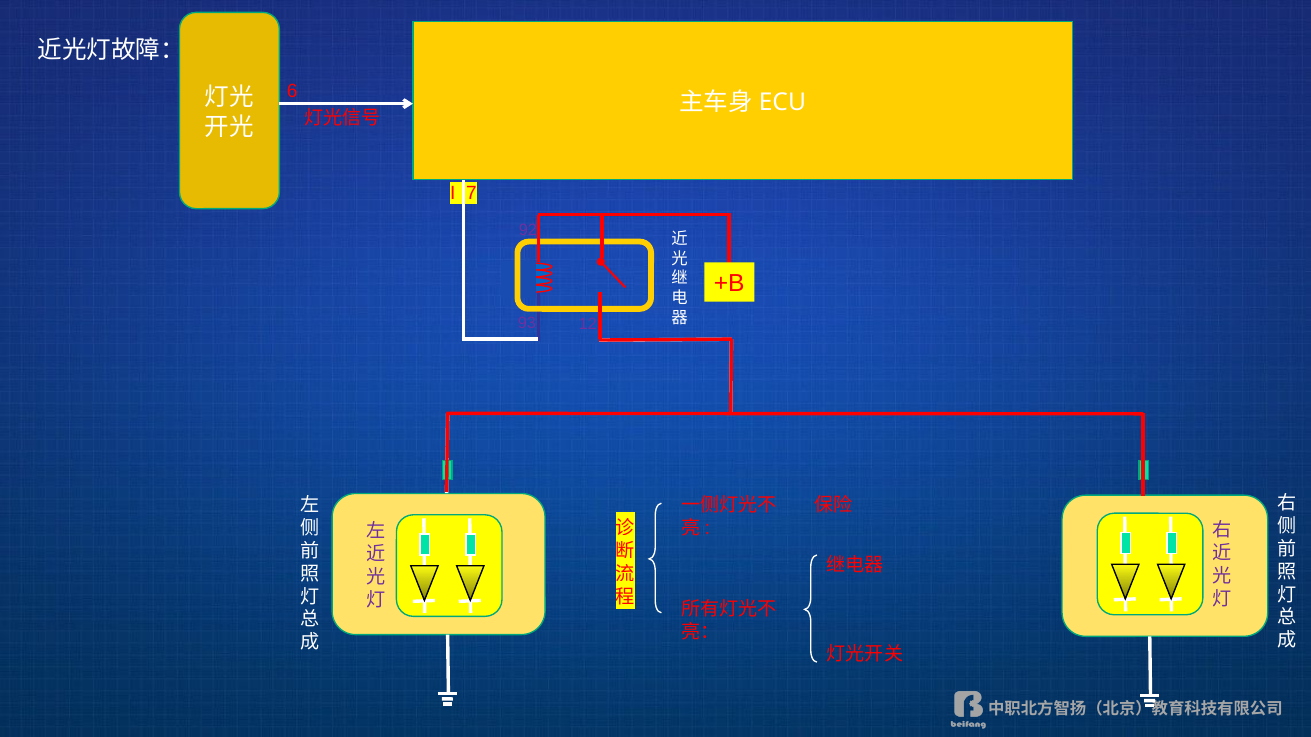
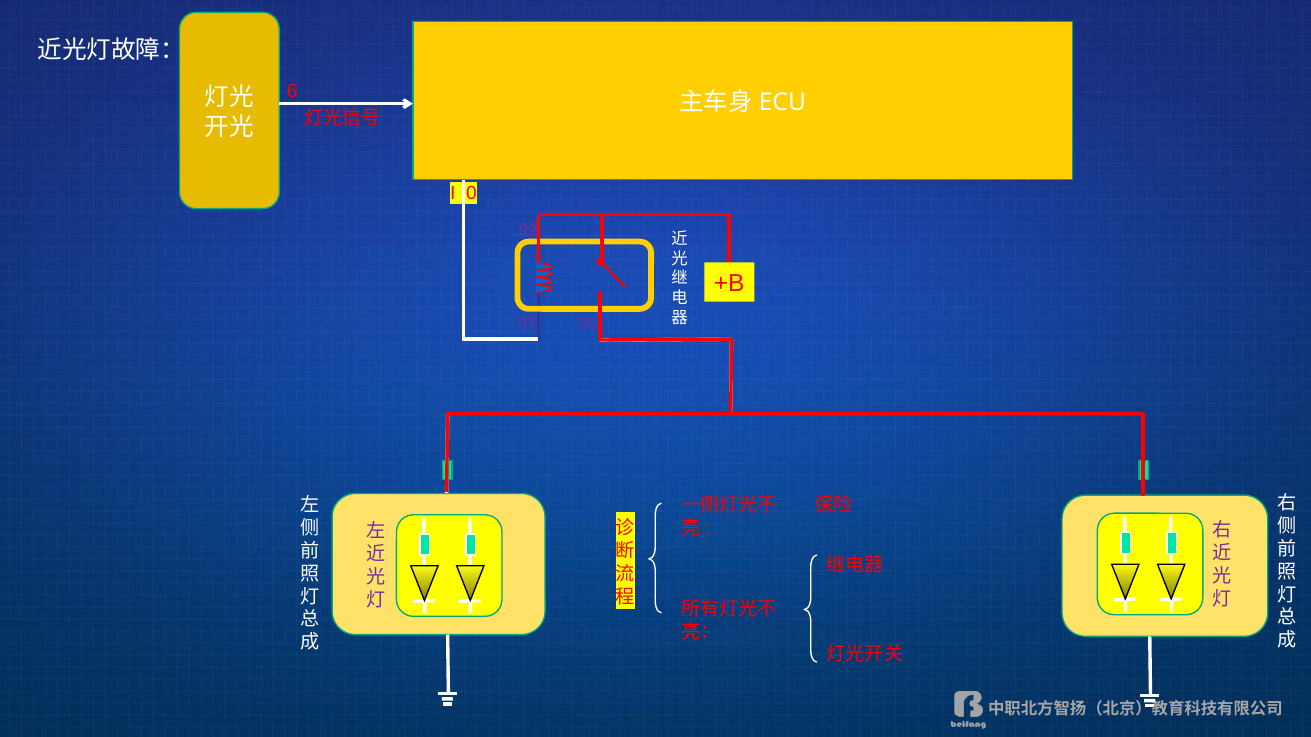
7: 7 -> 0
12: 12 -> 55
